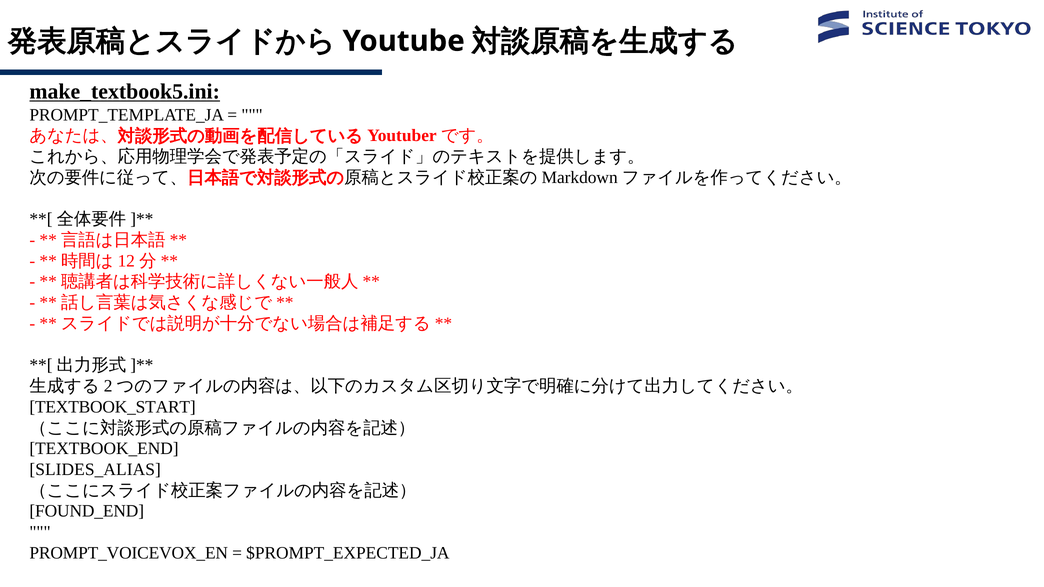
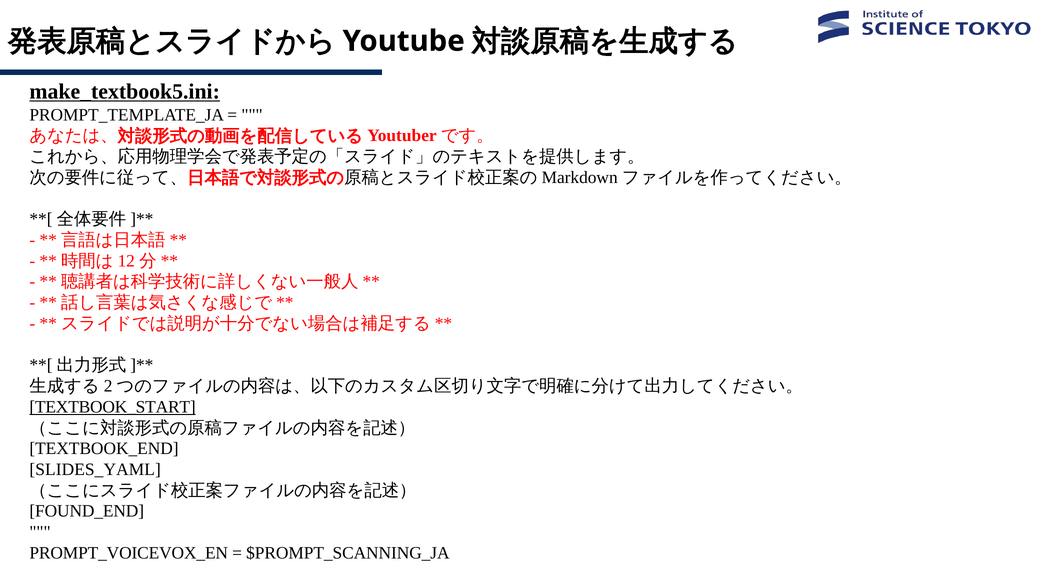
TEXTBOOK_START underline: none -> present
SLIDES_ALIAS: SLIDES_ALIAS -> SLIDES_YAML
$PROMPT_EXPECTED_JA: $PROMPT_EXPECTED_JA -> $PROMPT_SCANNING_JA
